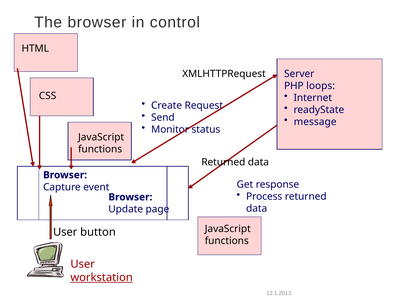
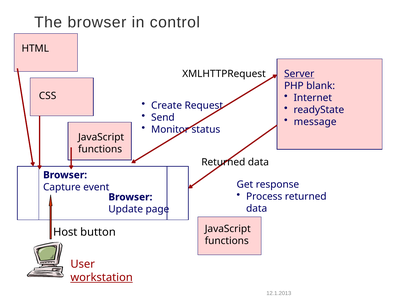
Server underline: none -> present
loops: loops -> blank
User at (65, 233): User -> Host
